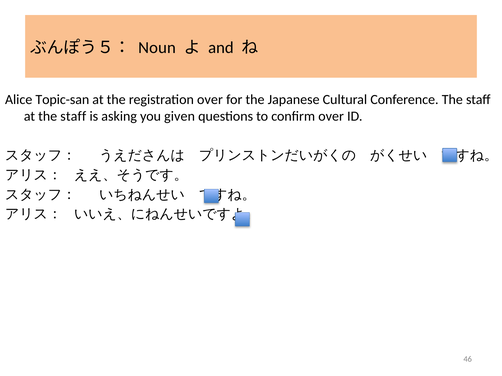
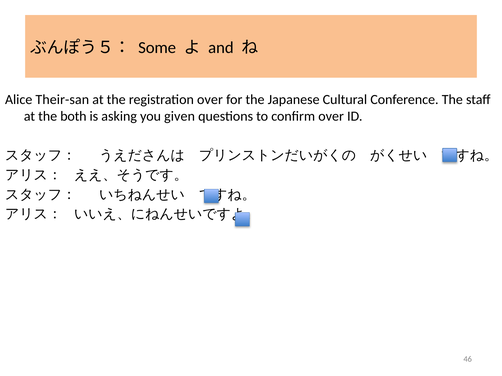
Noun: Noun -> Some
Topic-san: Topic-san -> Their-san
at the staff: staff -> both
